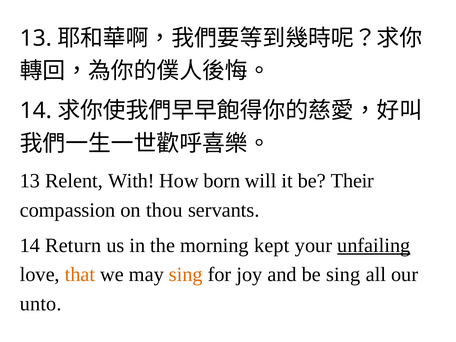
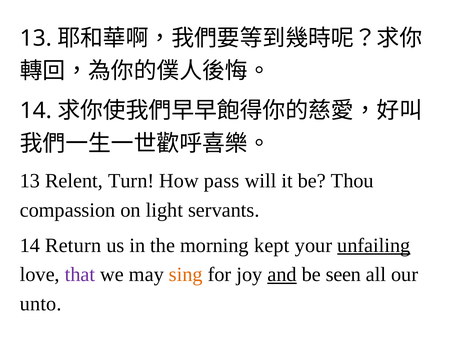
With: With -> Turn
born: born -> pass
Their: Their -> Thou
thou: thou -> light
that colour: orange -> purple
and underline: none -> present
be sing: sing -> seen
